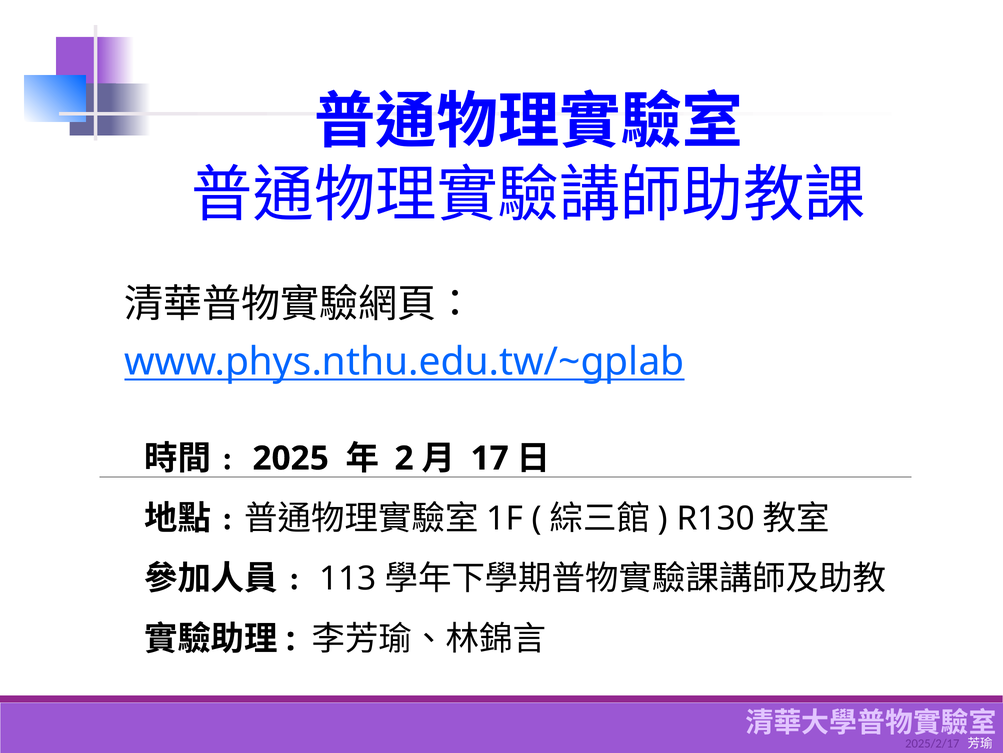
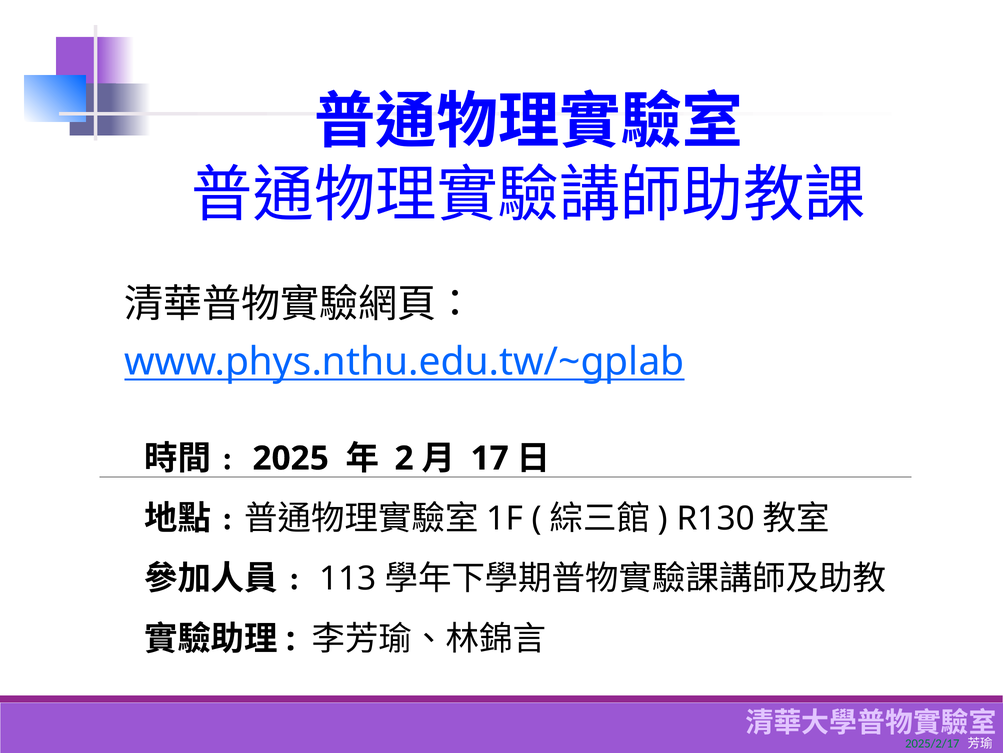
2025/2/17 colour: purple -> green
